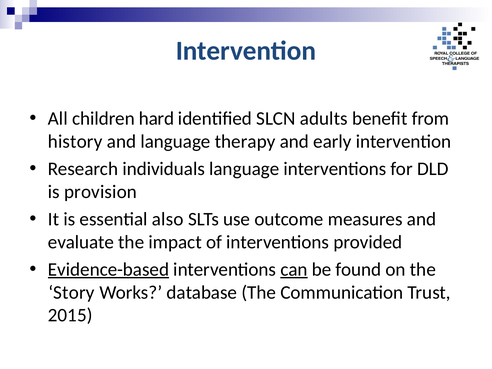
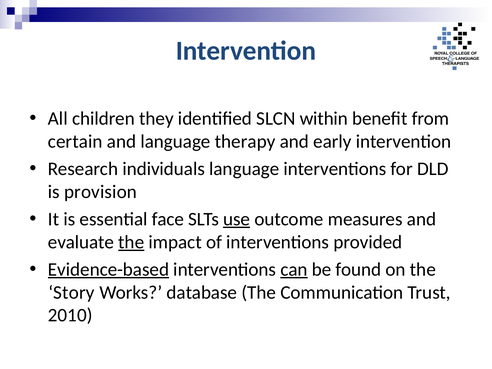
hard: hard -> they
adults: adults -> within
history: history -> certain
also: also -> face
use underline: none -> present
the at (131, 242) underline: none -> present
2015: 2015 -> 2010
